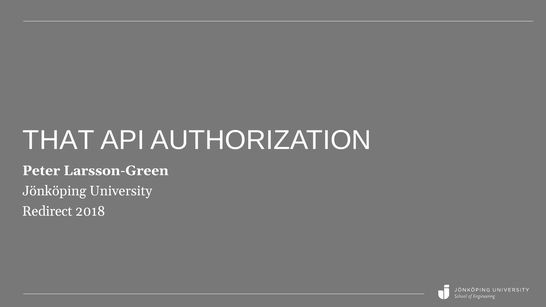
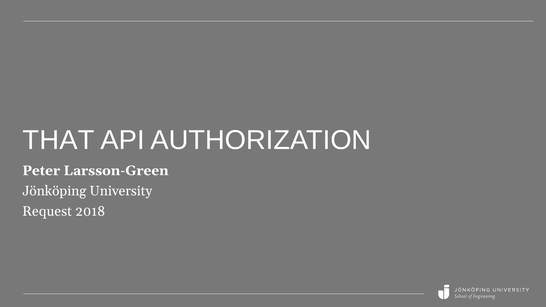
Redirect: Redirect -> Request
